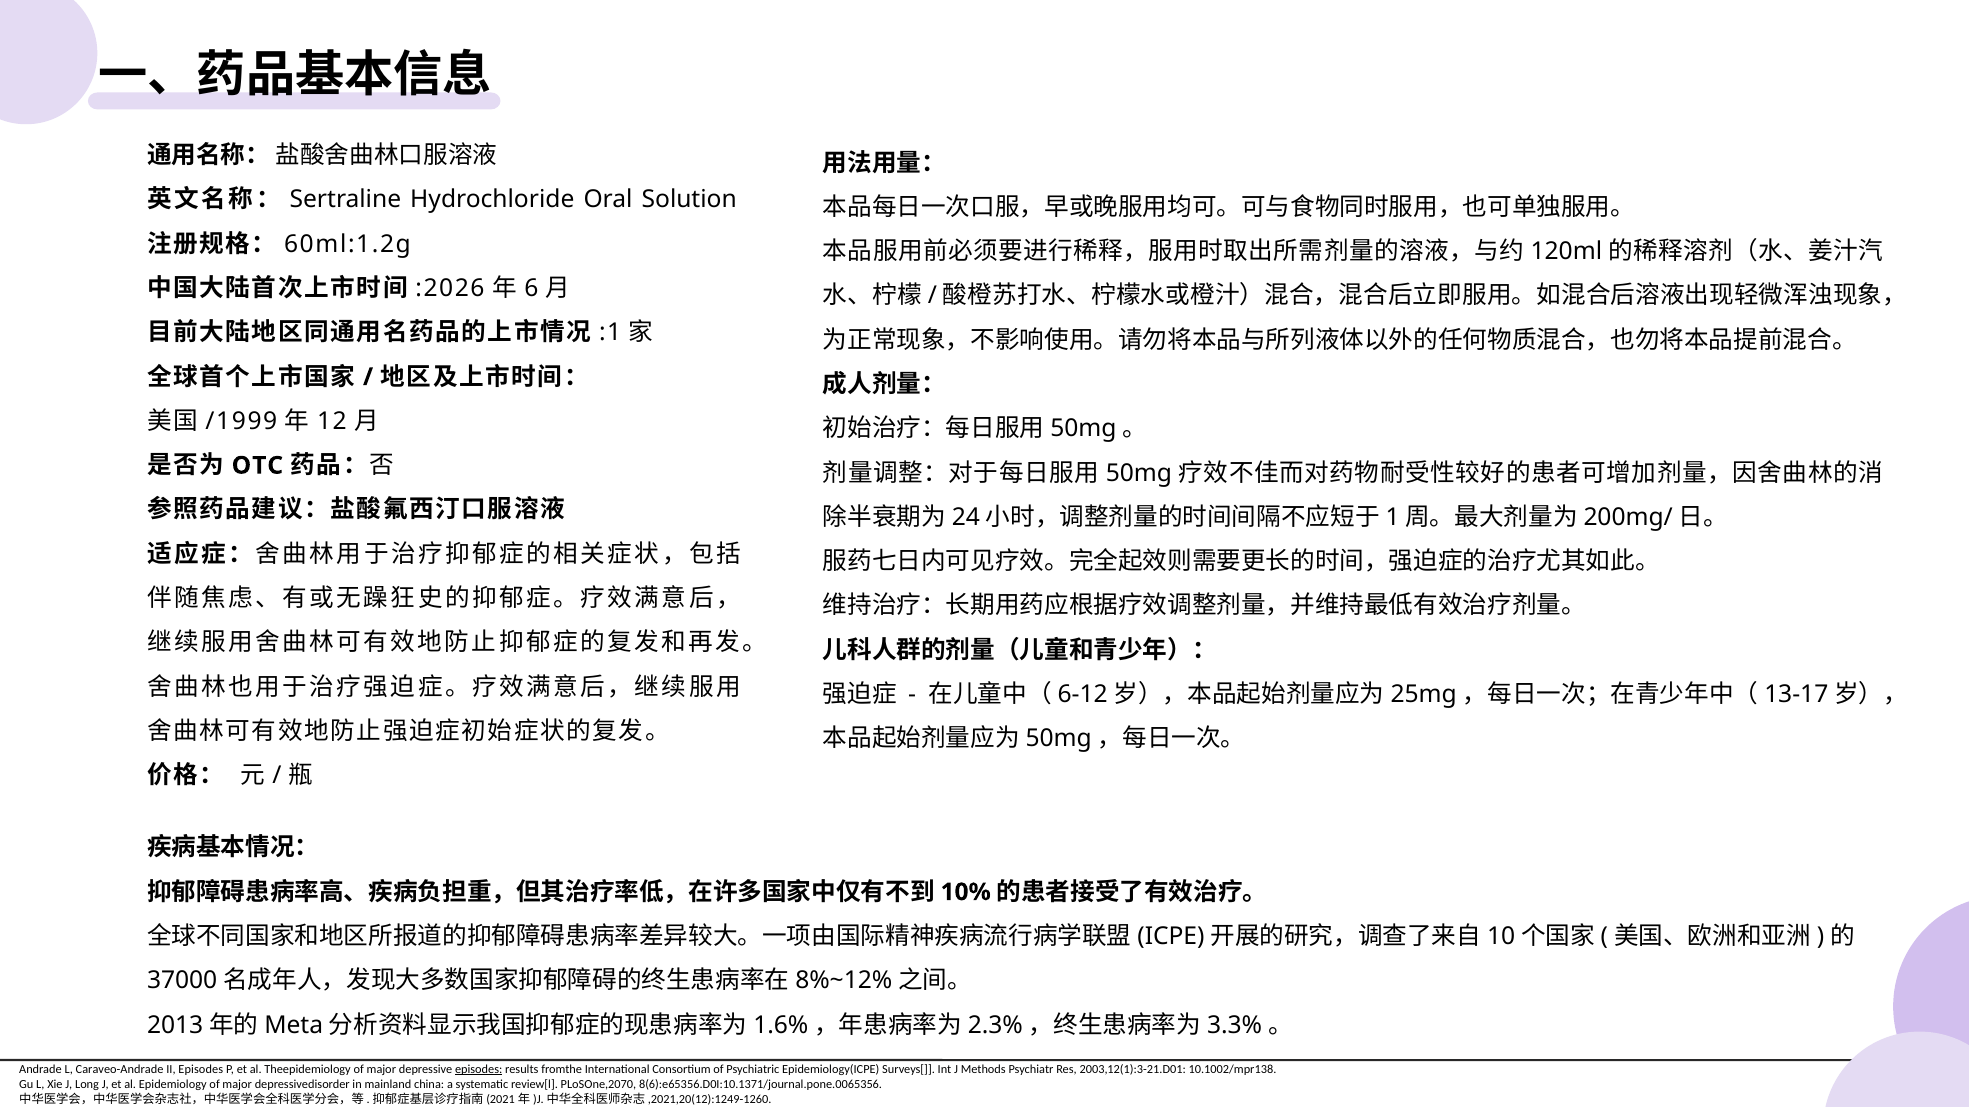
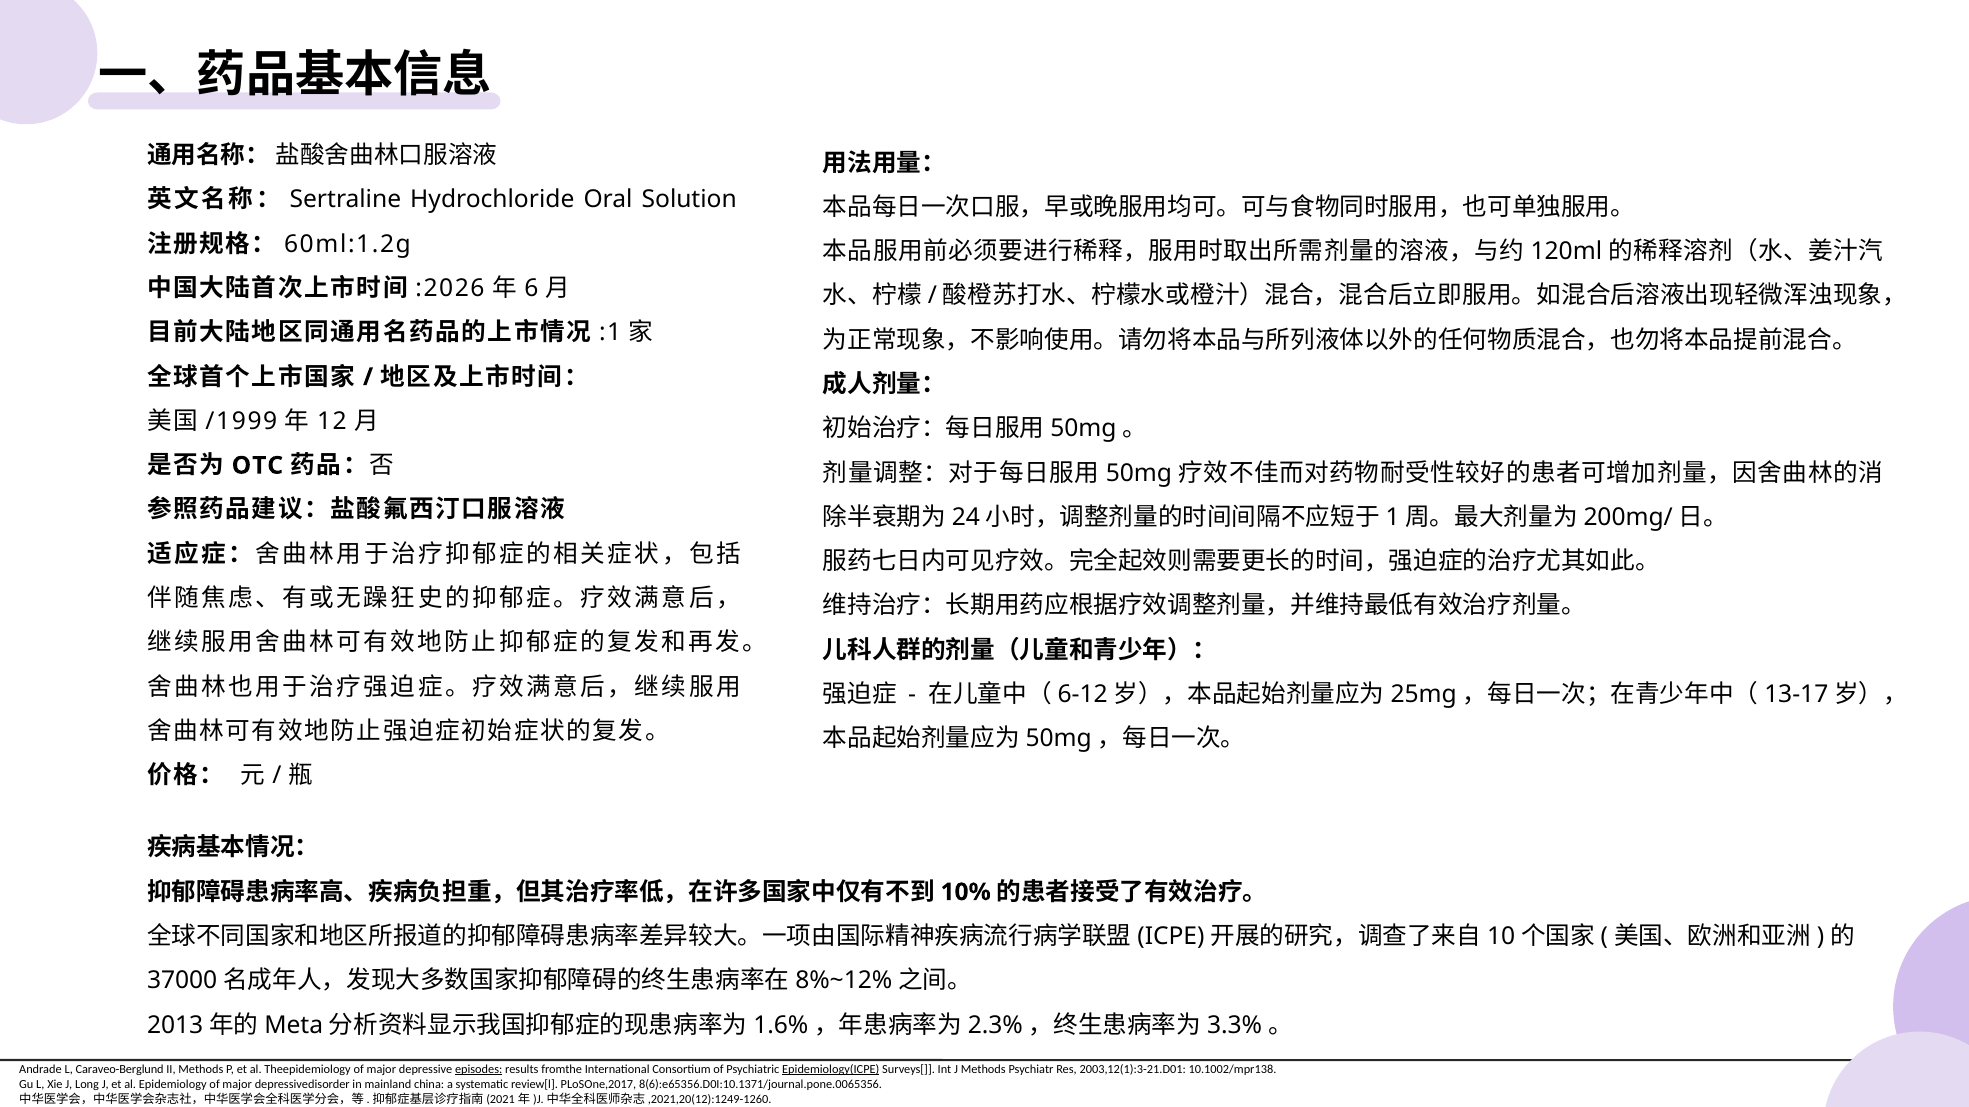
Caraveo-Andrade: Caraveo-Andrade -> Caraveo-Berglund
II Episodes: Episodes -> Methods
Epidemiology(ICPE underline: none -> present
PLoSOne,2070: PLoSOne,2070 -> PLoSOne,2017
